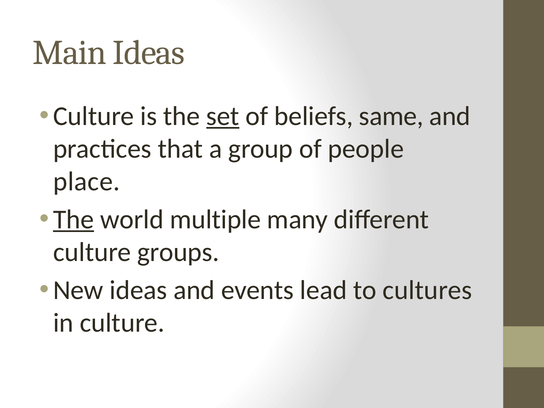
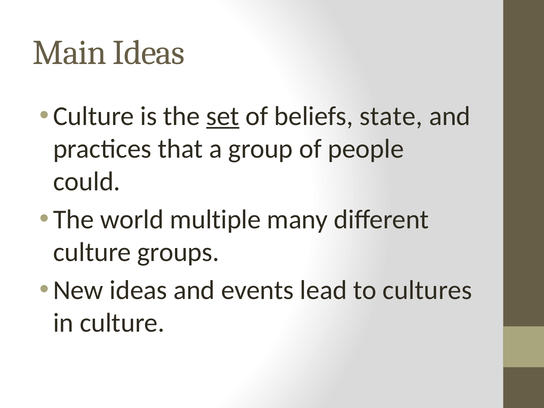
same: same -> state
place: place -> could
The at (74, 220) underline: present -> none
